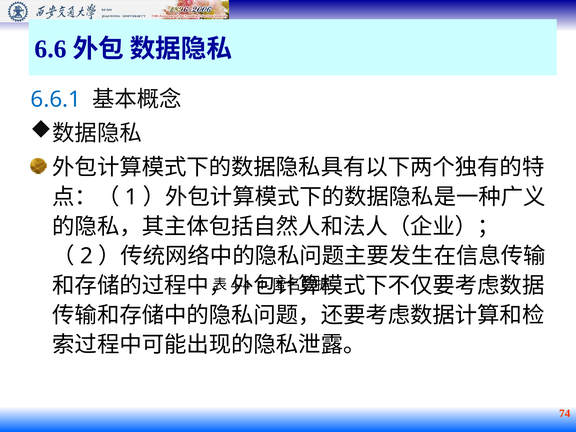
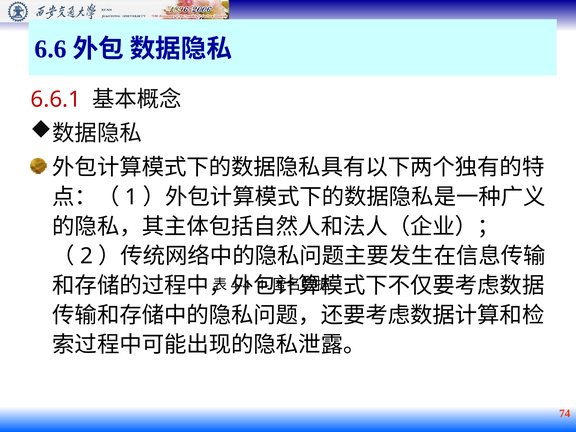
6.6.1 colour: blue -> red
